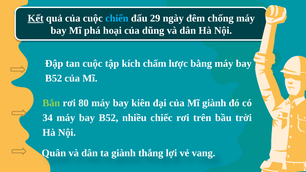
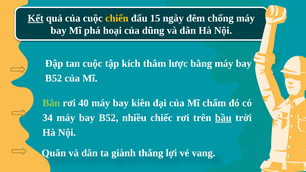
chiến colour: light blue -> yellow
29: 29 -> 15
chấm: chấm -> thâm
80: 80 -> 40
Mĩ giành: giành -> chấm
bầu underline: none -> present
